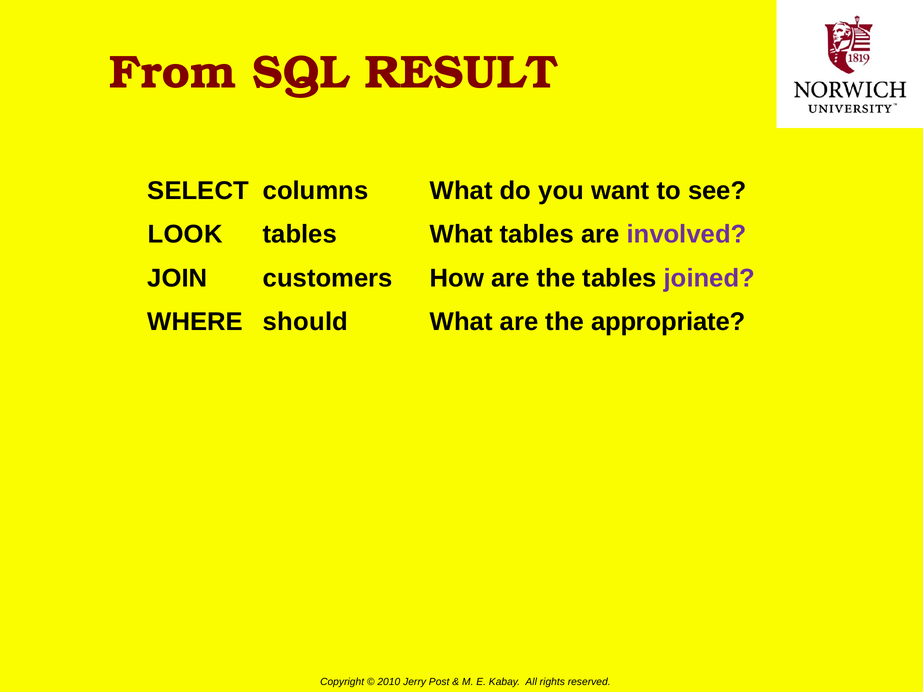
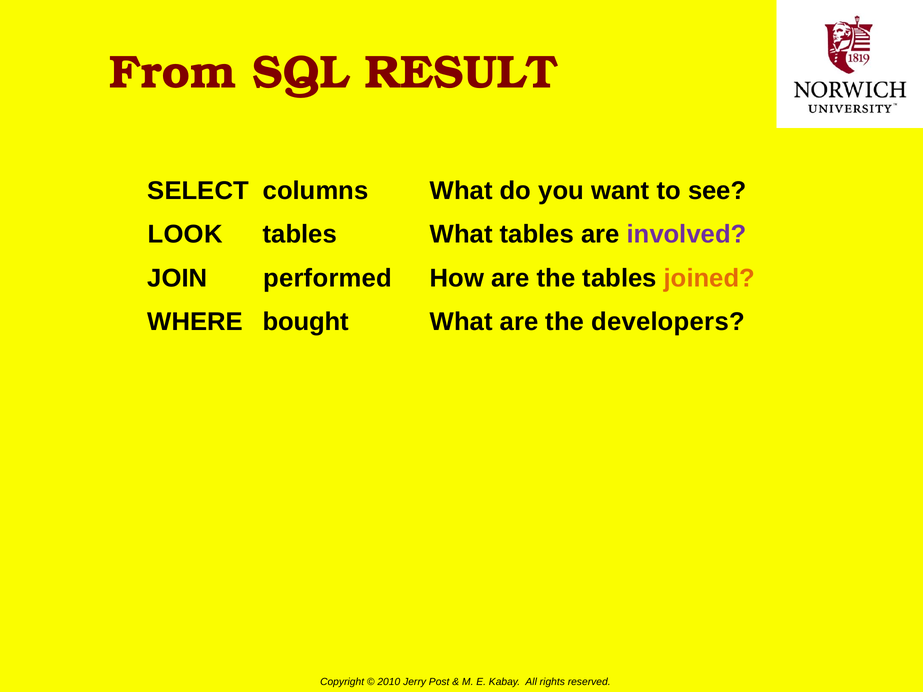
customers: customers -> performed
joined colour: purple -> orange
should: should -> bought
appropriate: appropriate -> developers
